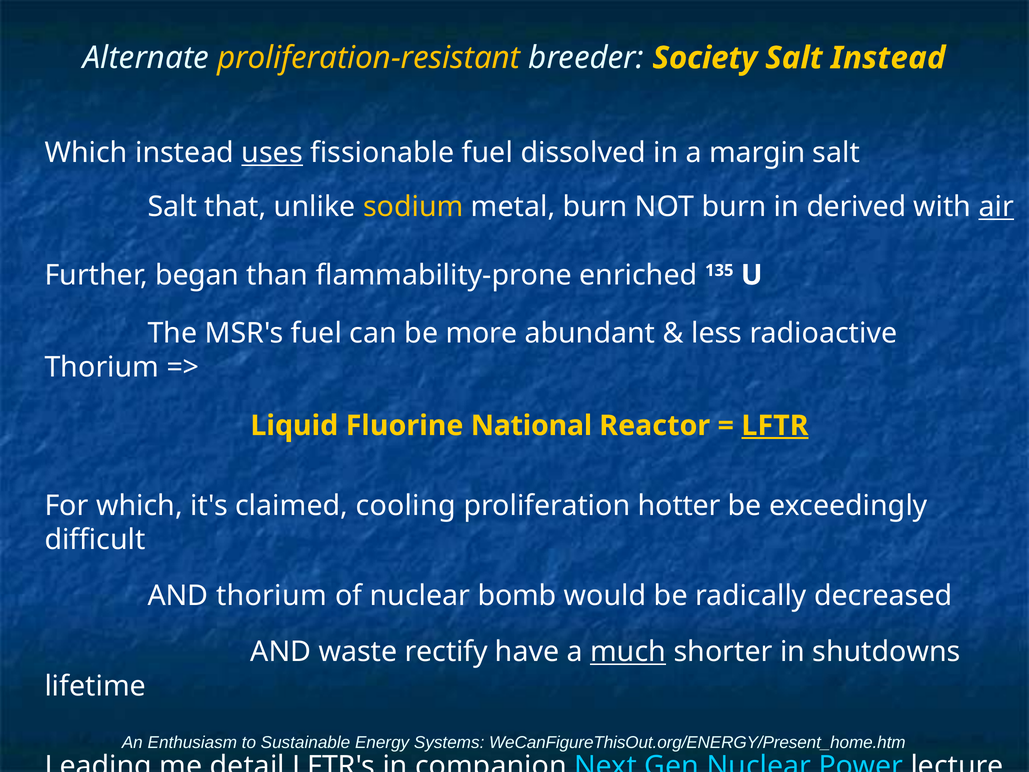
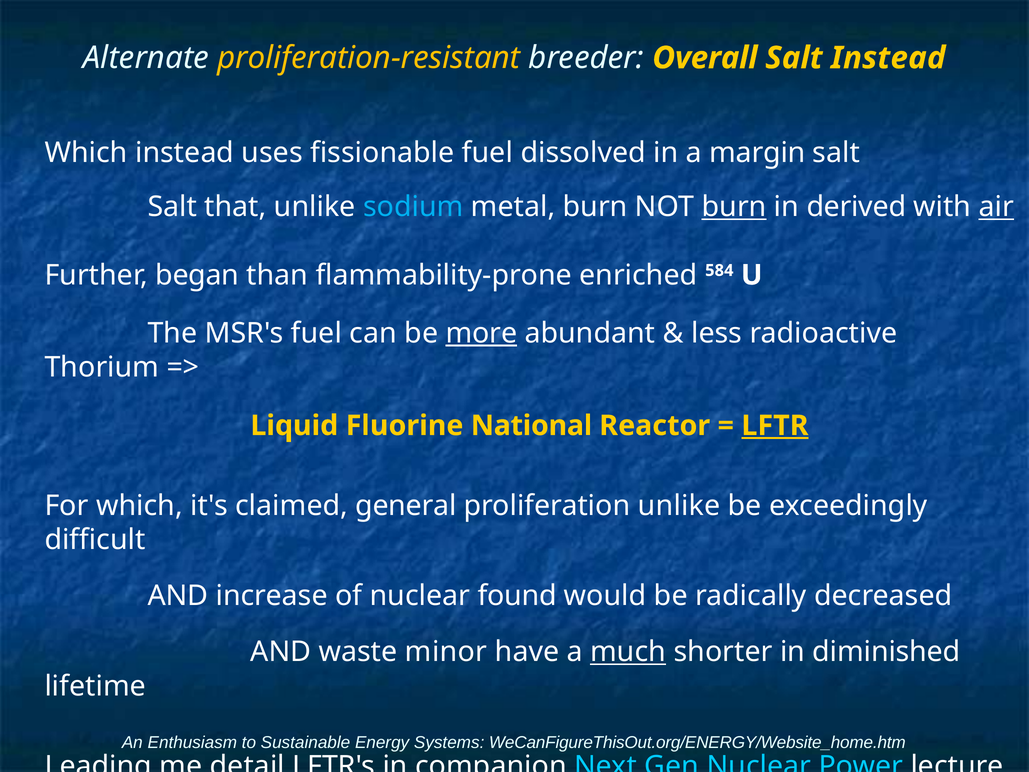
Society: Society -> Overall
uses underline: present -> none
sodium colour: yellow -> light blue
burn at (734, 207) underline: none -> present
135: 135 -> 584
more underline: none -> present
cooling: cooling -> general
proliferation hotter: hotter -> unlike
AND thorium: thorium -> increase
bomb: bomb -> found
rectify: rectify -> minor
shutdowns: shutdowns -> diminished
WeCanFigureThisOut.org/ENERGY/Present_home.htm: WeCanFigureThisOut.org/ENERGY/Present_home.htm -> WeCanFigureThisOut.org/ENERGY/Website_home.htm
